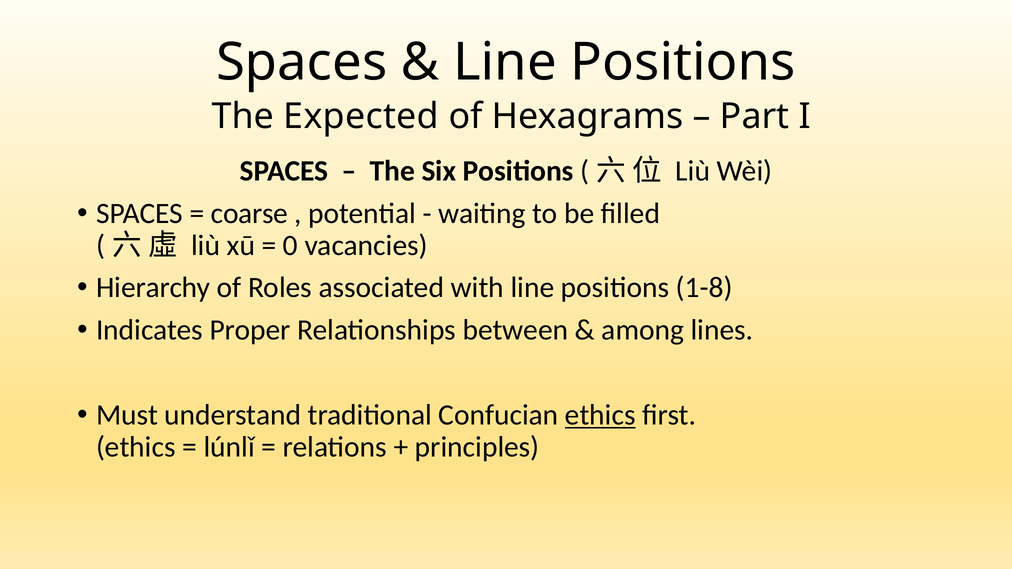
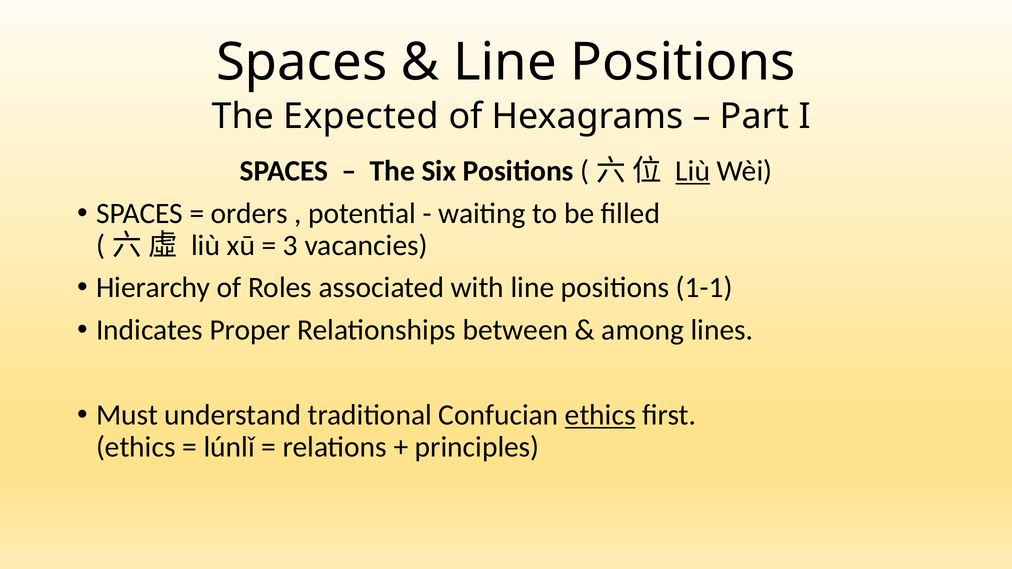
Liù at (693, 171) underline: none -> present
coarse: coarse -> orders
0: 0 -> 3
1-8: 1-8 -> 1-1
